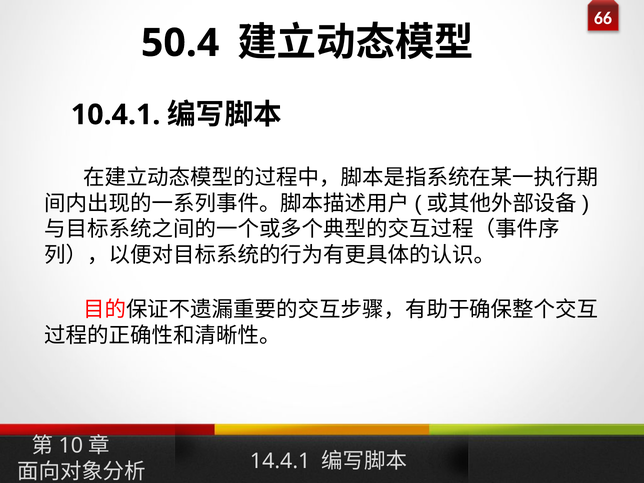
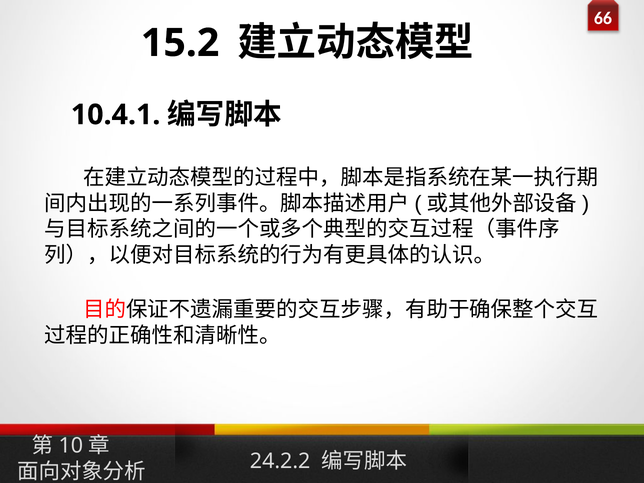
50.4: 50.4 -> 15.2
14.4.1: 14.4.1 -> 24.2.2
